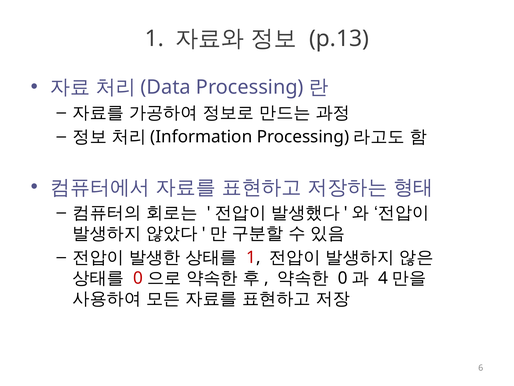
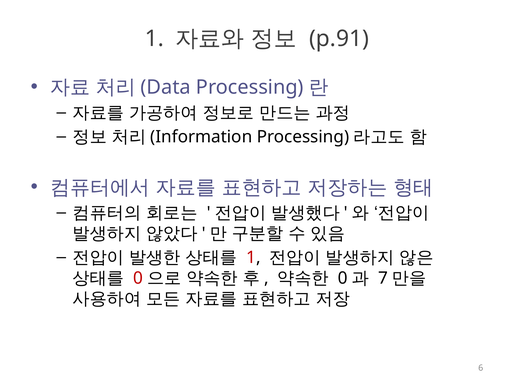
p.13: p.13 -> p.91
4: 4 -> 7
